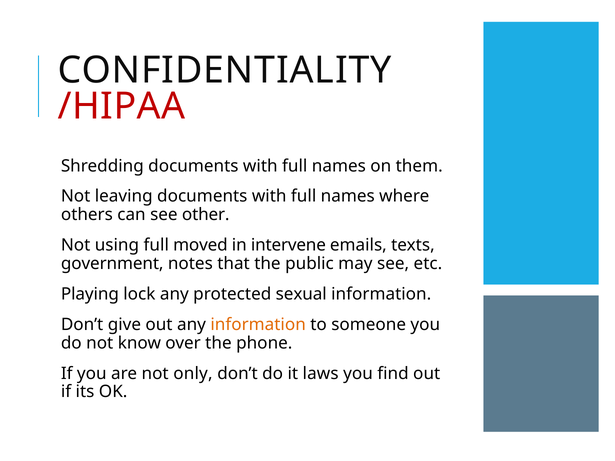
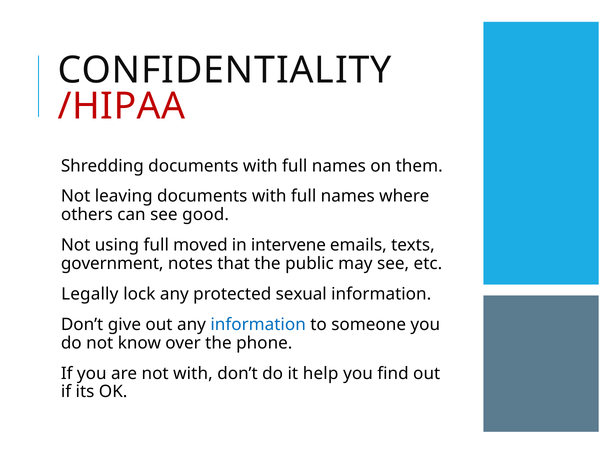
other: other -> good
Playing: Playing -> Legally
information at (258, 325) colour: orange -> blue
not only: only -> with
laws: laws -> help
